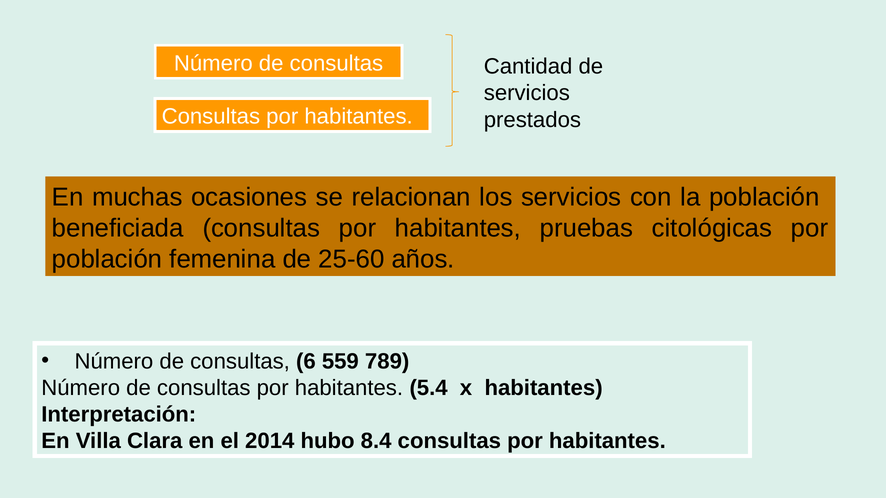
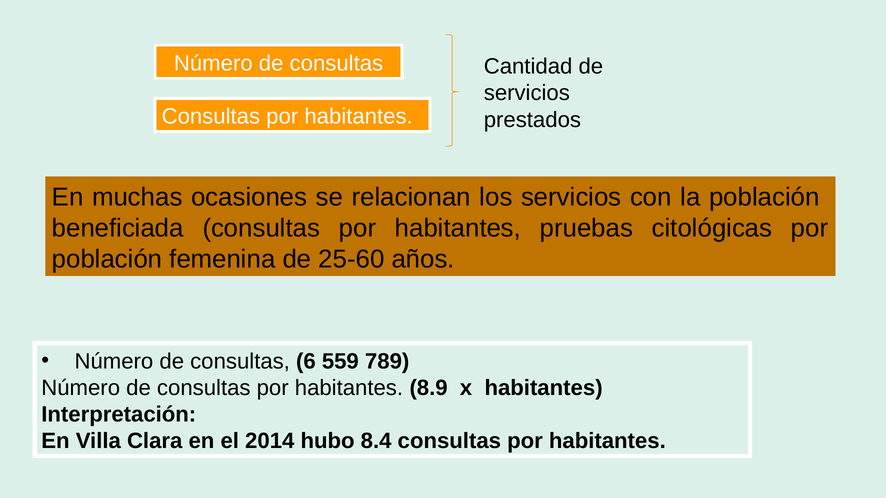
5.4: 5.4 -> 8.9
